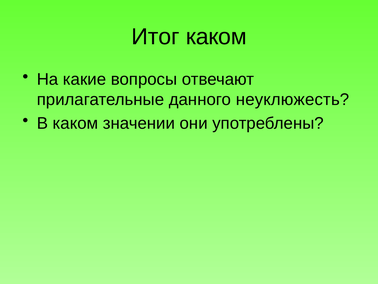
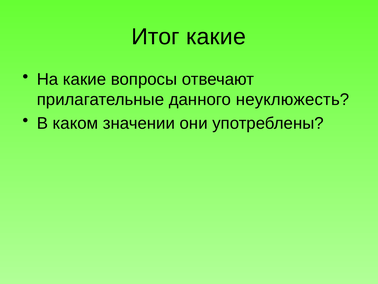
Итог каком: каком -> какие
